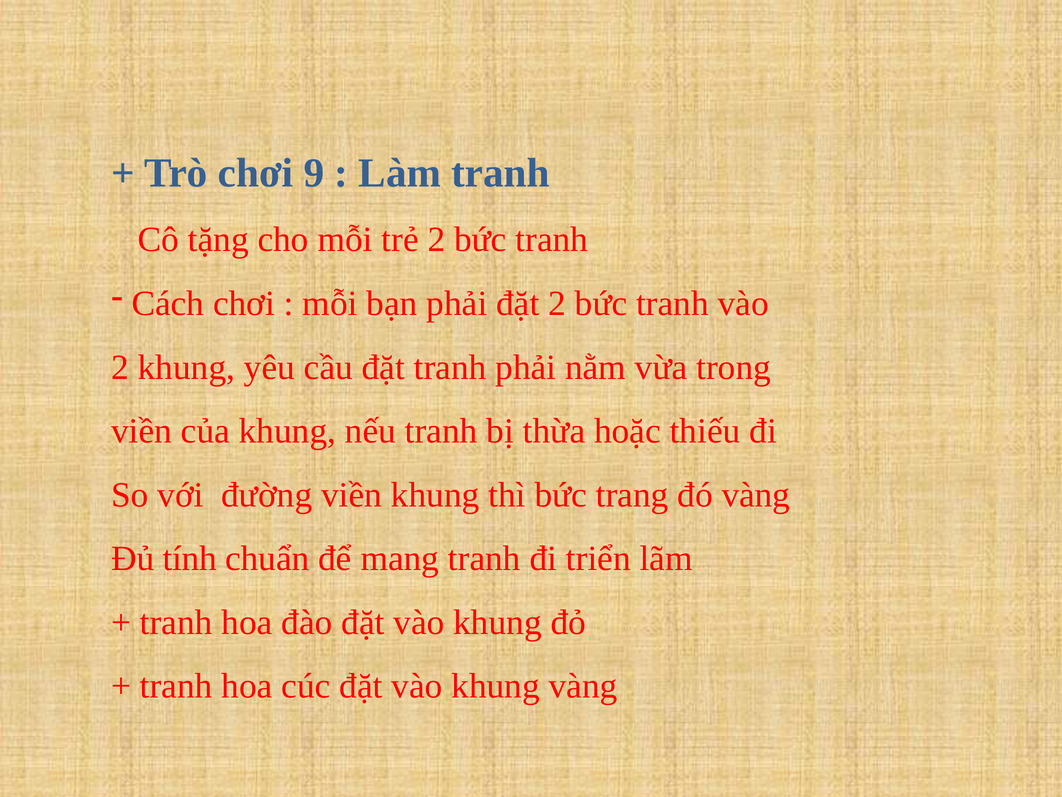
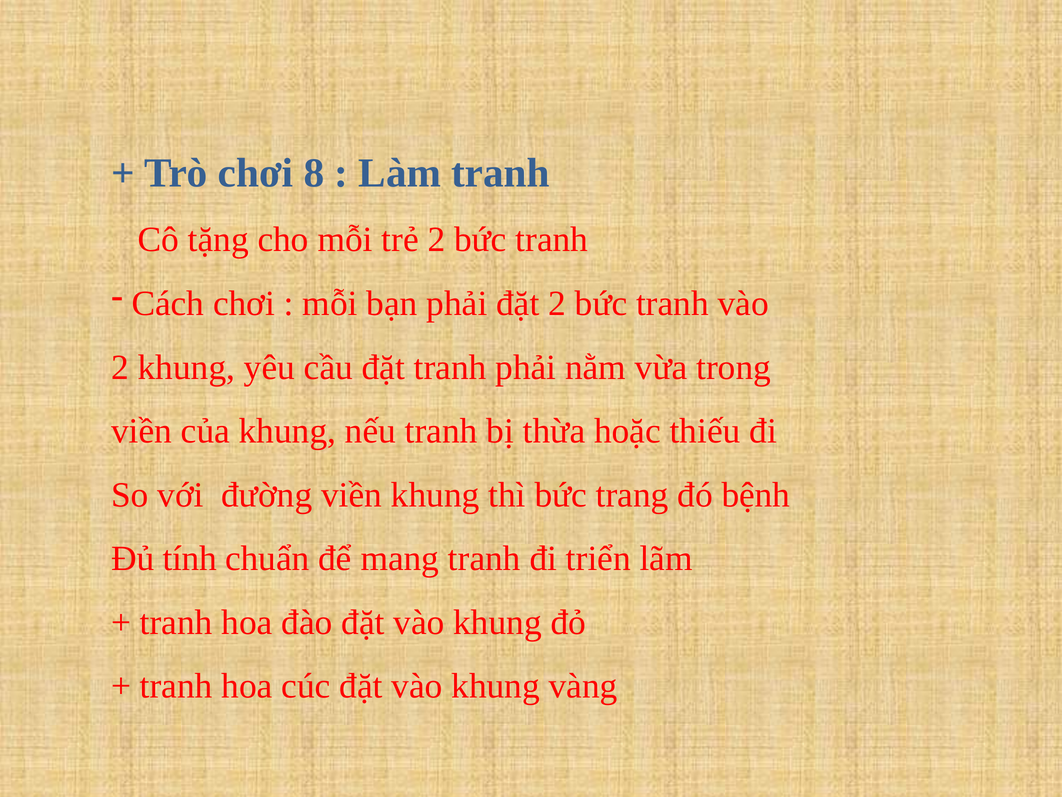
9: 9 -> 8
đó vàng: vàng -> bệnh
